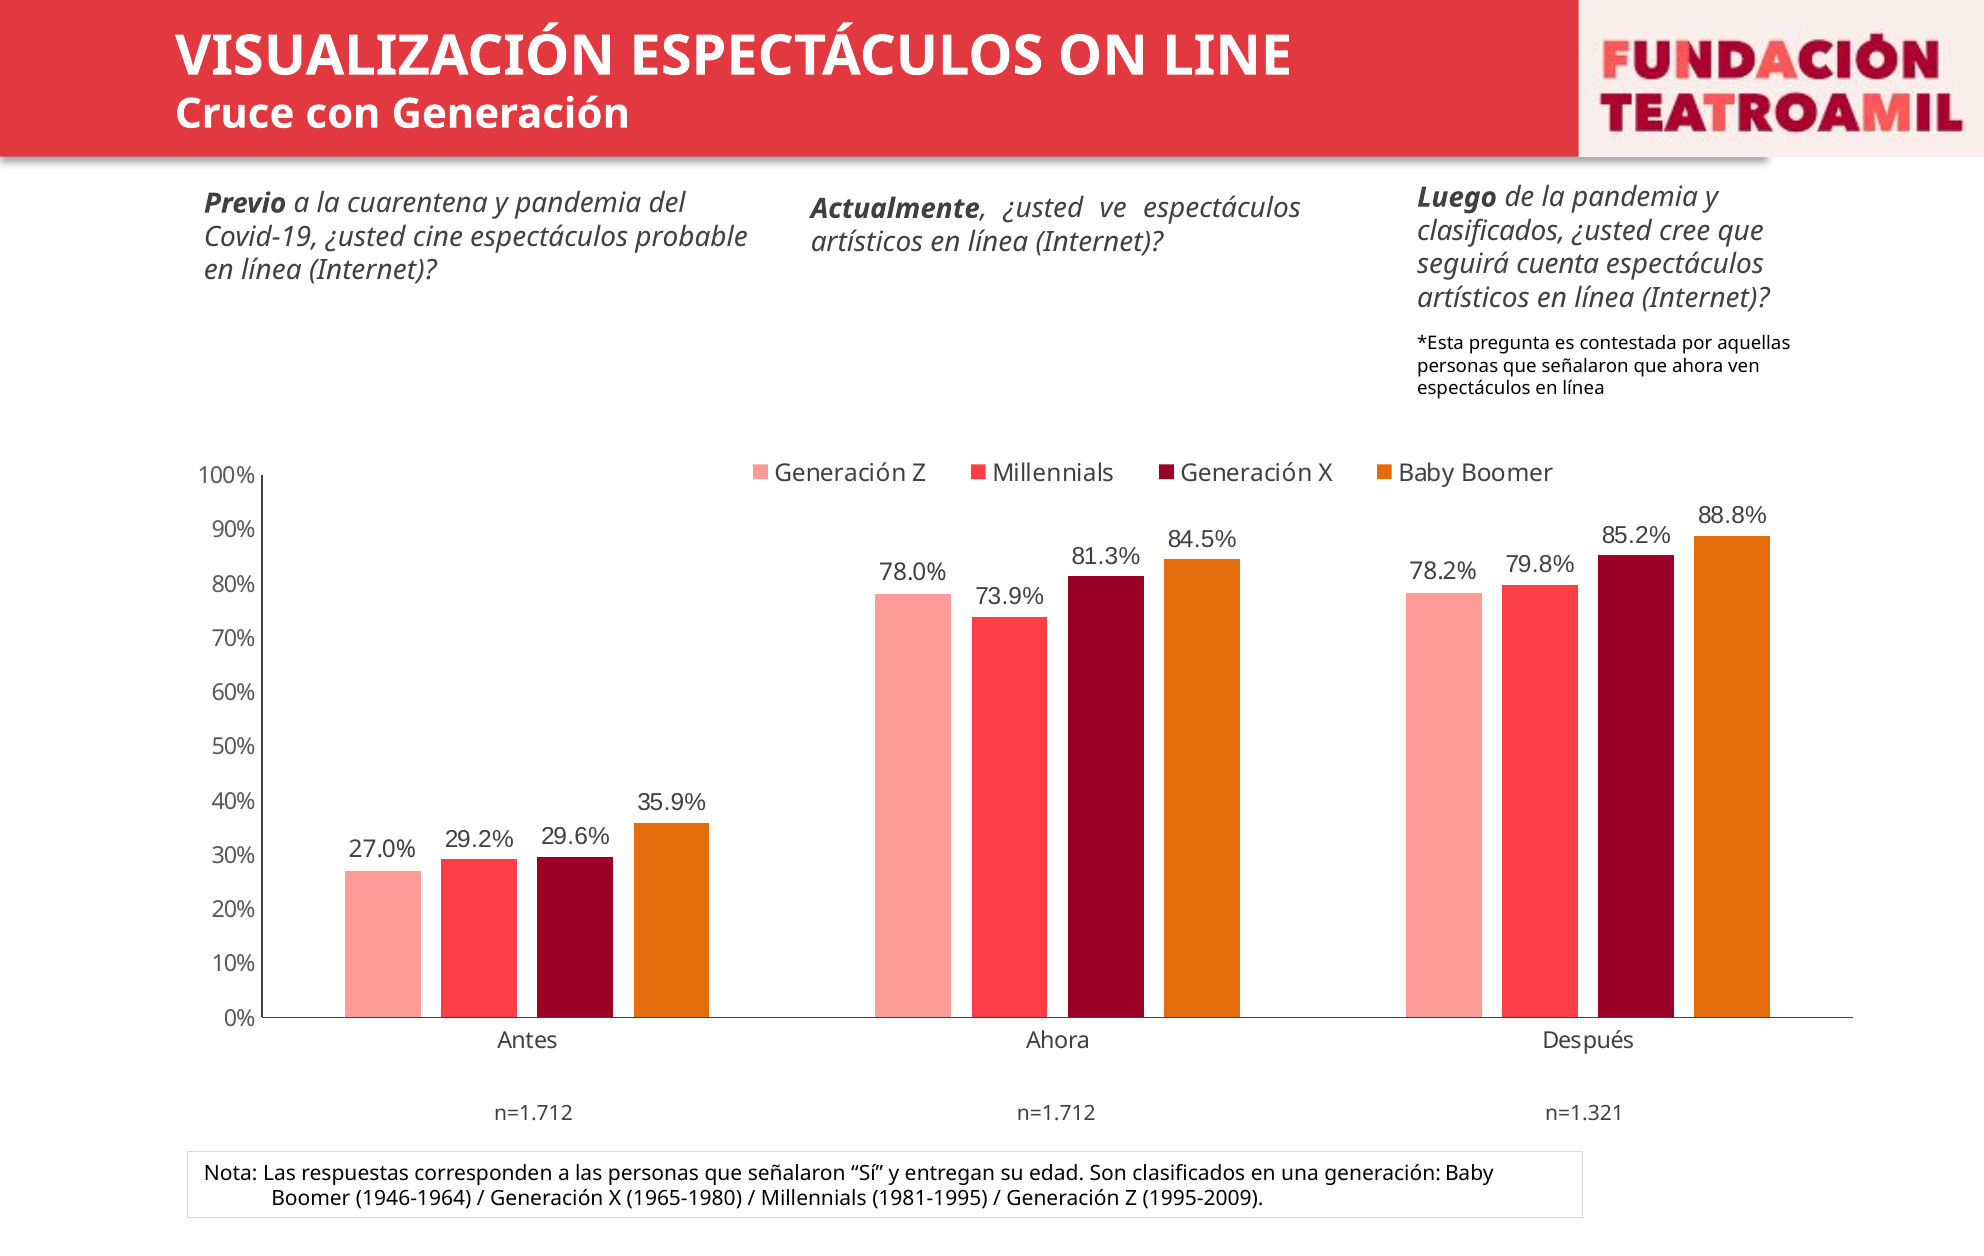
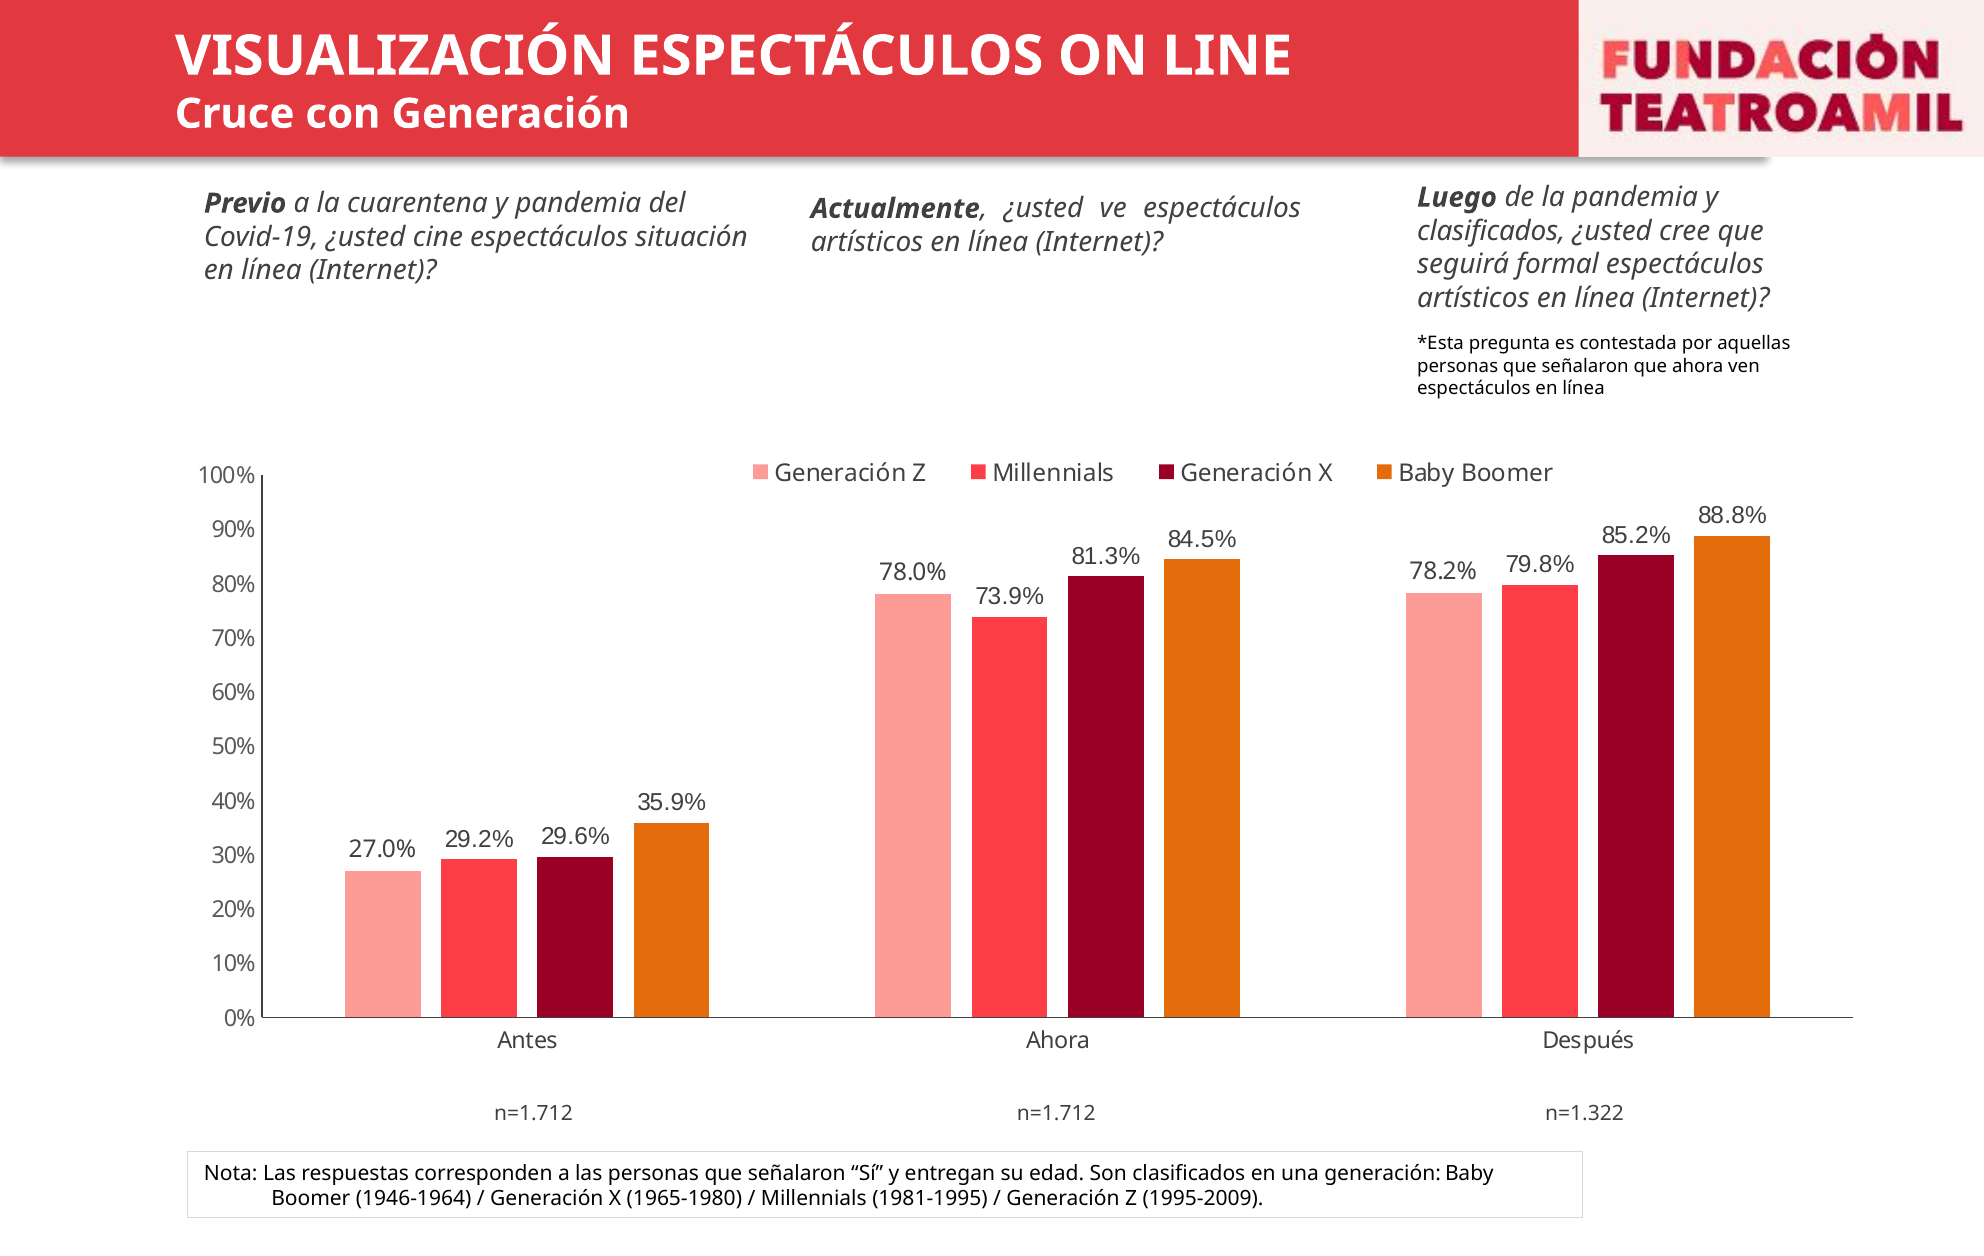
probable: probable -> situación
cuenta: cuenta -> formal
n=1.321: n=1.321 -> n=1.322
